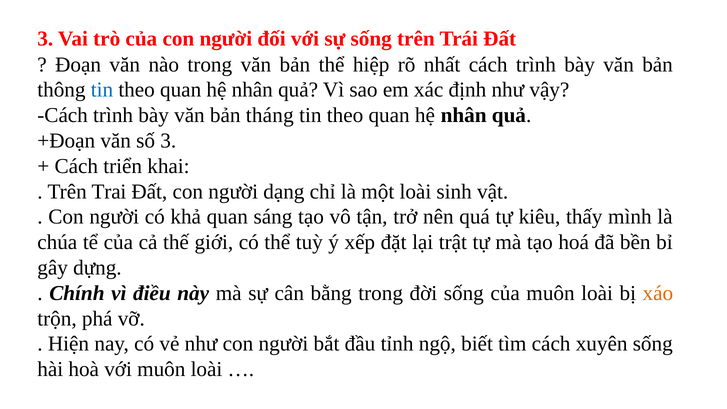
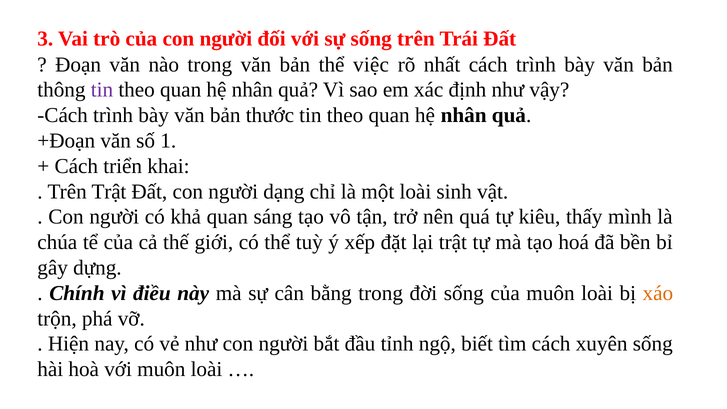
hiệp: hiệp -> việc
tin at (102, 90) colour: blue -> purple
tháng: tháng -> thước
số 3: 3 -> 1
Trên Trai: Trai -> Trật
